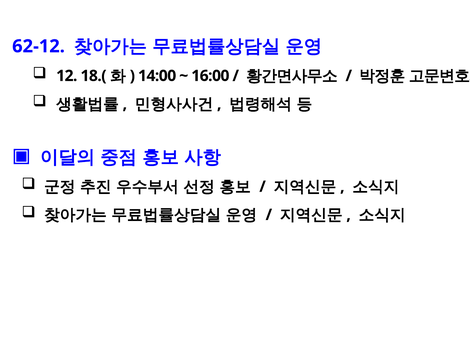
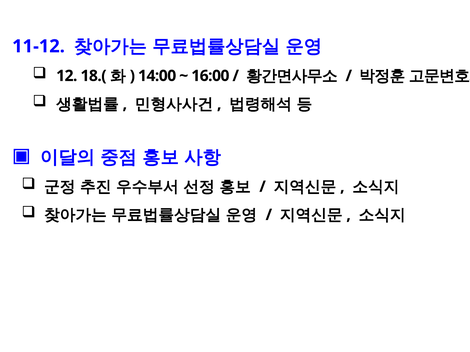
62-12: 62-12 -> 11-12
